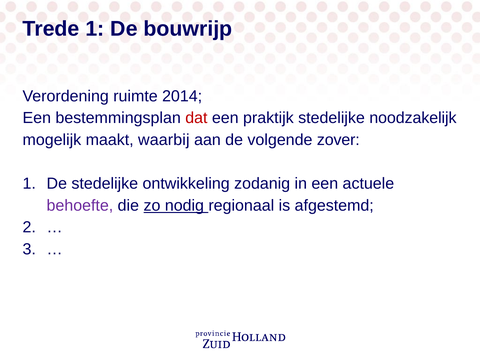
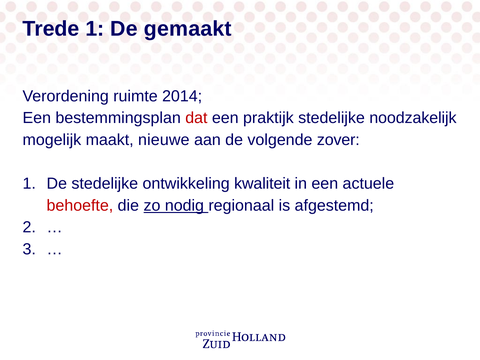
bouwrijp: bouwrijp -> gemaakt
waarbij: waarbij -> nieuwe
zodanig: zodanig -> kwaliteit
behoefte colour: purple -> red
